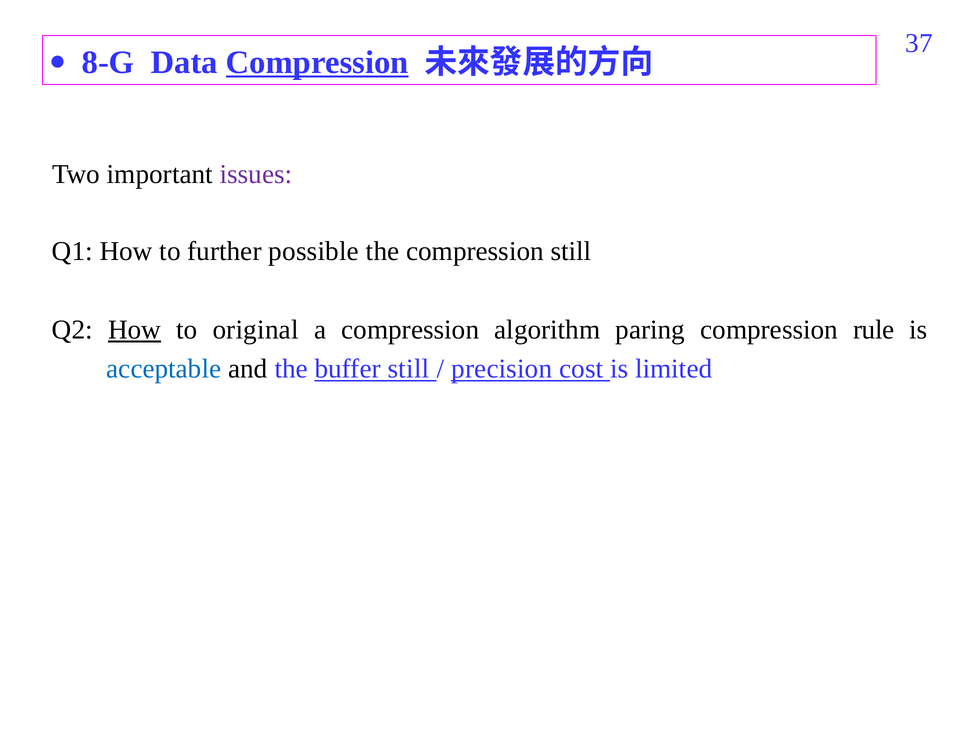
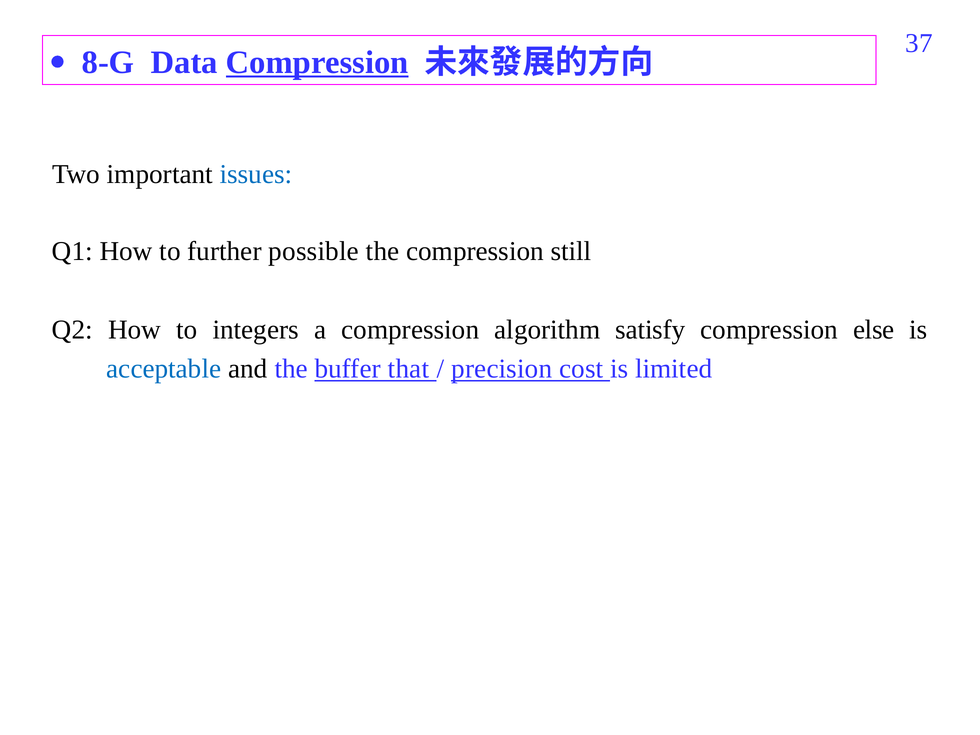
issues colour: purple -> blue
How at (135, 330) underline: present -> none
original: original -> integers
paring: paring -> satisfy
rule: rule -> else
buffer still: still -> that
